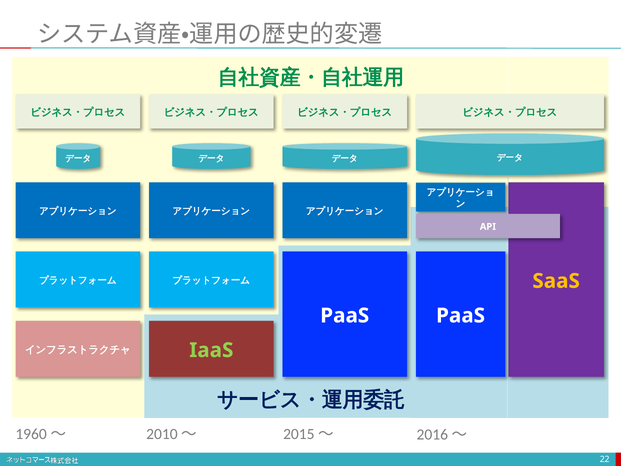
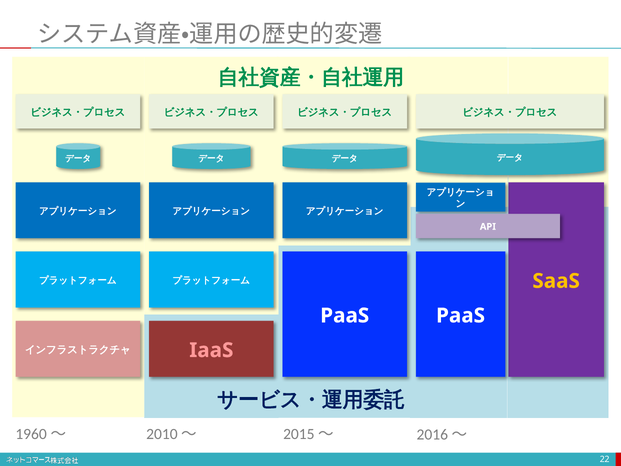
IaaS colour: light green -> pink
